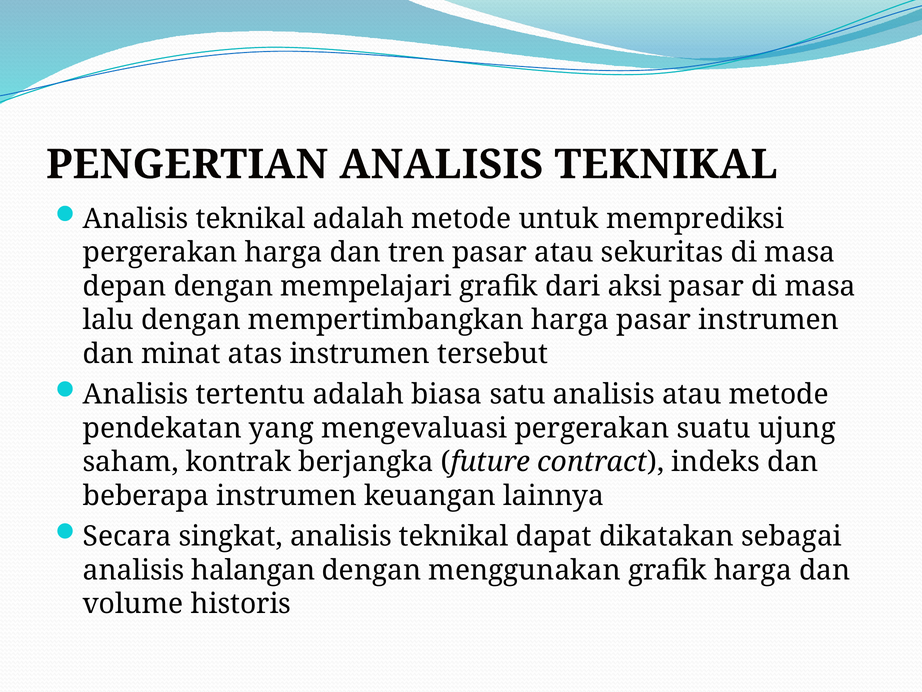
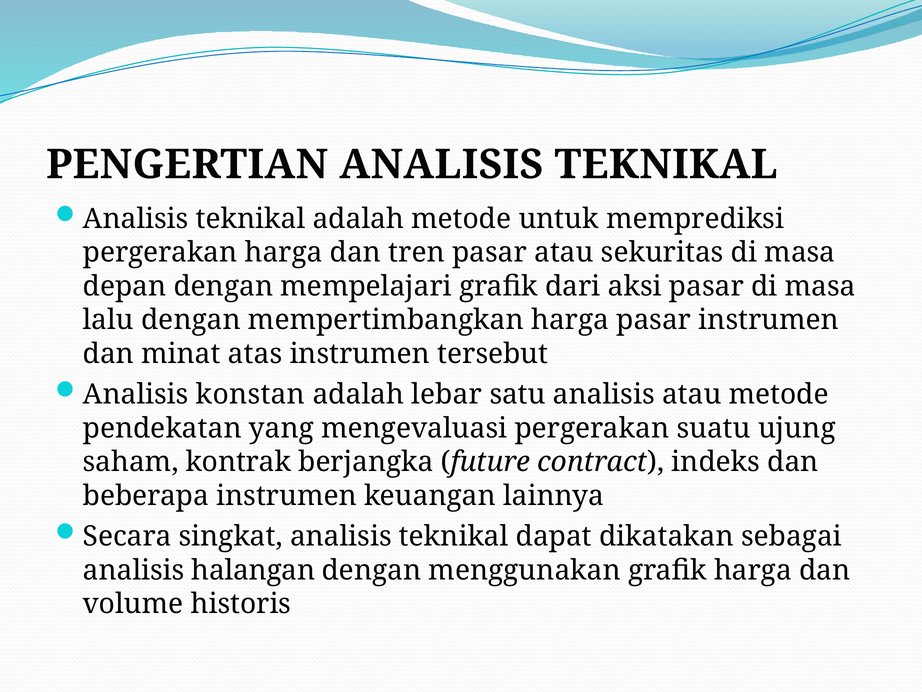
tertentu: tertentu -> konstan
biasa: biasa -> lebar
